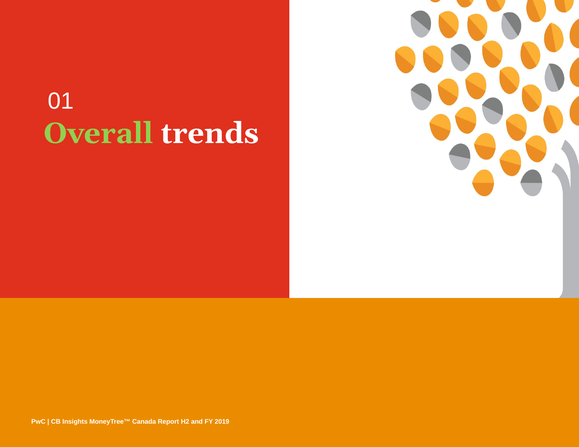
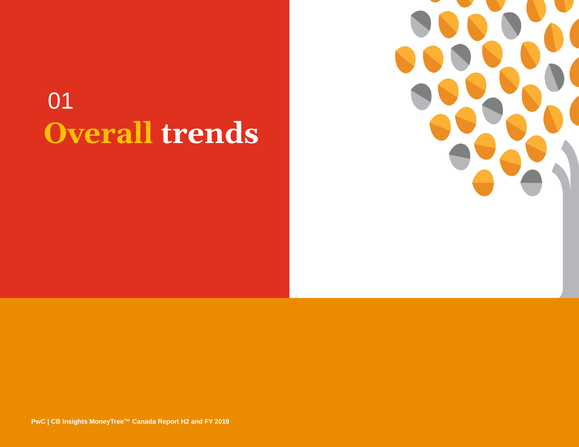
Overall colour: light green -> yellow
